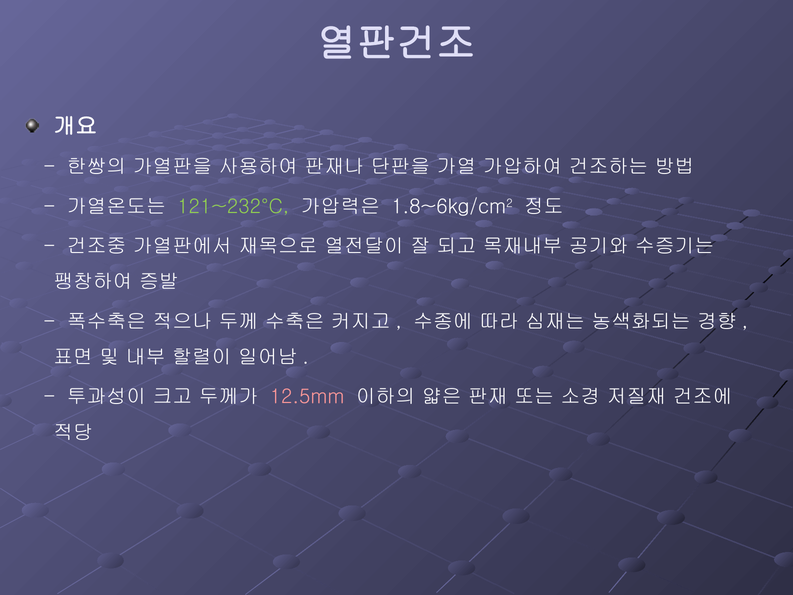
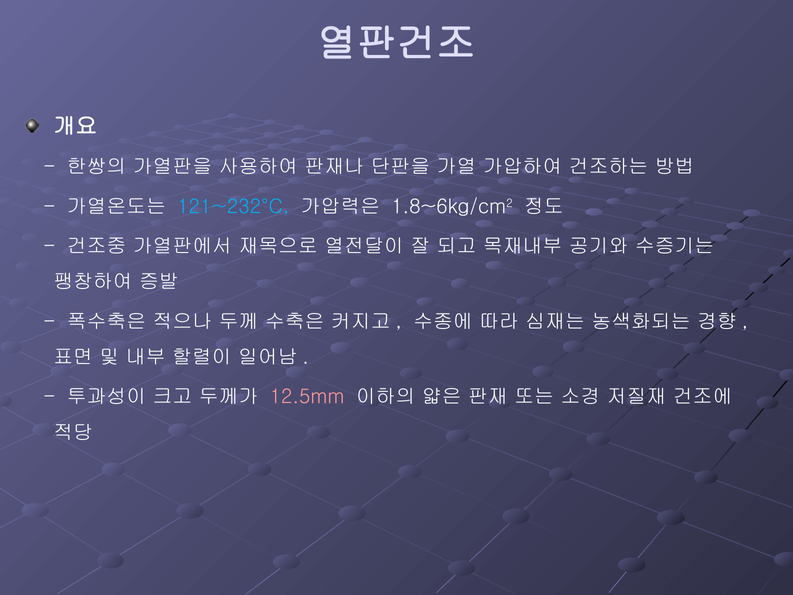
121~232°C colour: light green -> light blue
